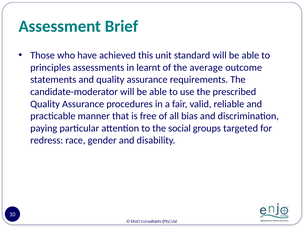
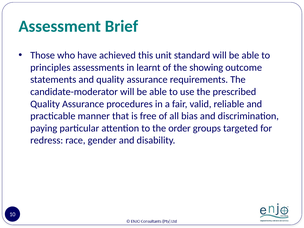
average: average -> showing
social: social -> order
